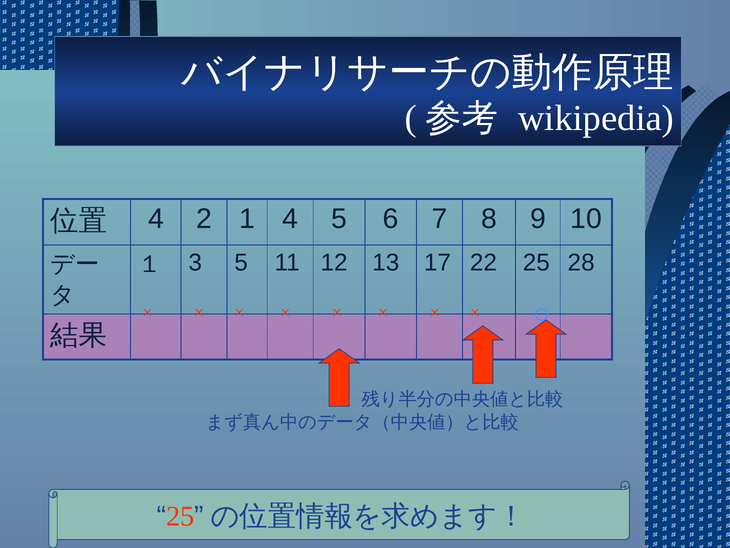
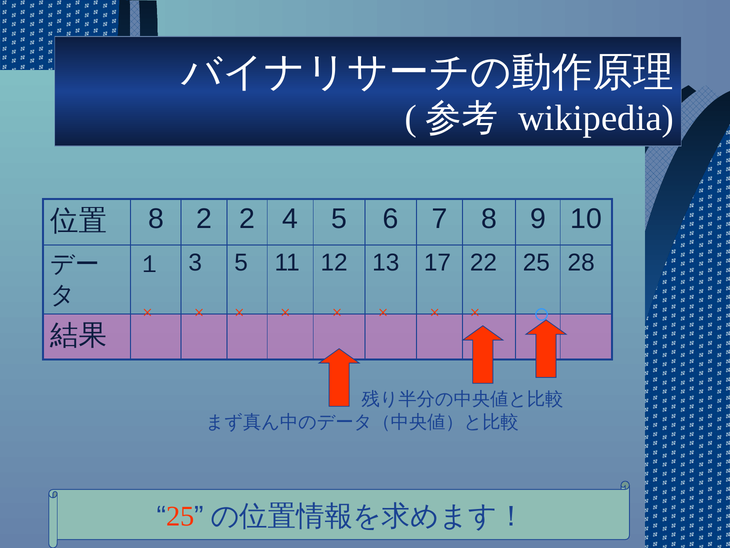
4 at (156, 219): 4 -> 8
2 1: 1 -> 2
